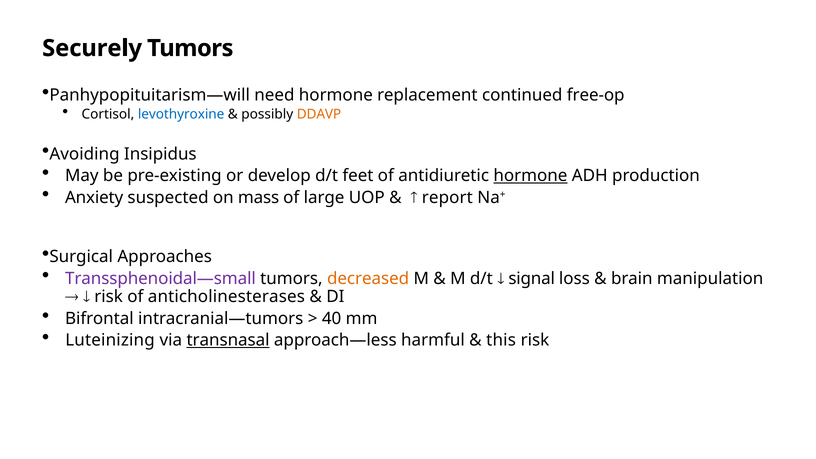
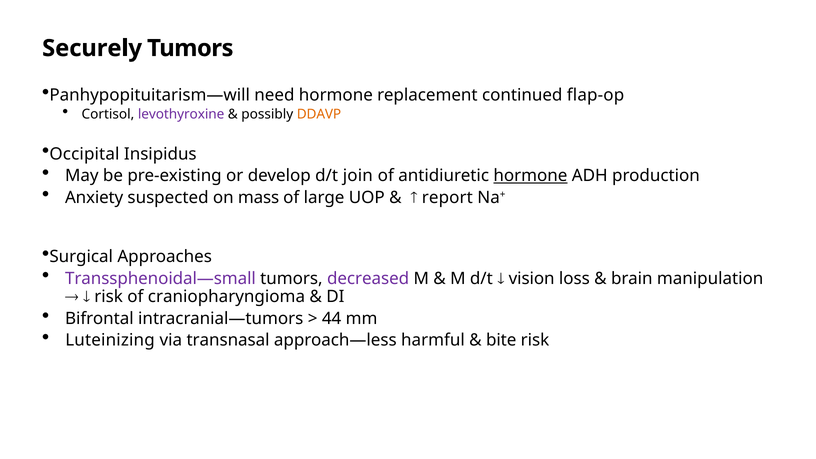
free-op: free-op -> flap-op
levothyroxine colour: blue -> purple
Avoiding: Avoiding -> Occipital
feet: feet -> join
decreased colour: orange -> purple
signal: signal -> vision
anticholinesterases: anticholinesterases -> craniopharyngioma
40: 40 -> 44
transnasal underline: present -> none
this: this -> bite
